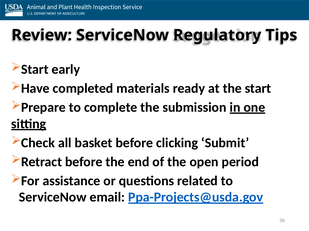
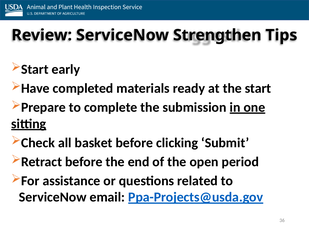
Regulatory: Regulatory -> Strengthen
